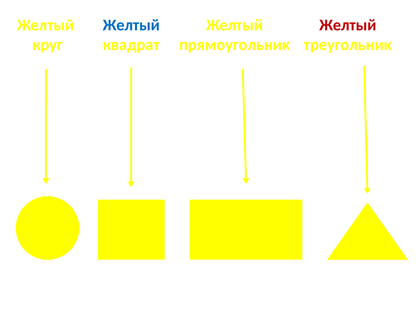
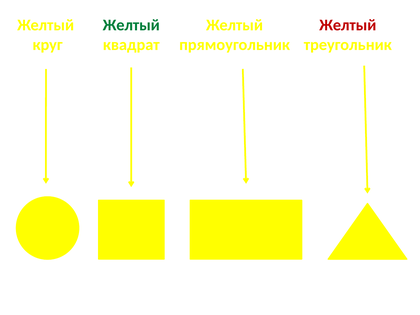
Желтый at (131, 25) colour: blue -> green
